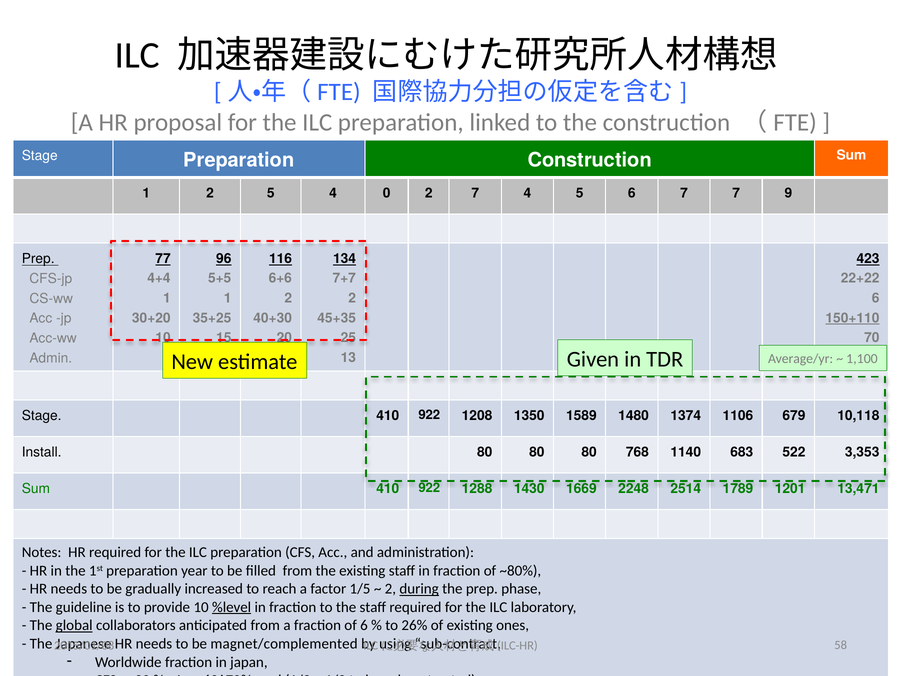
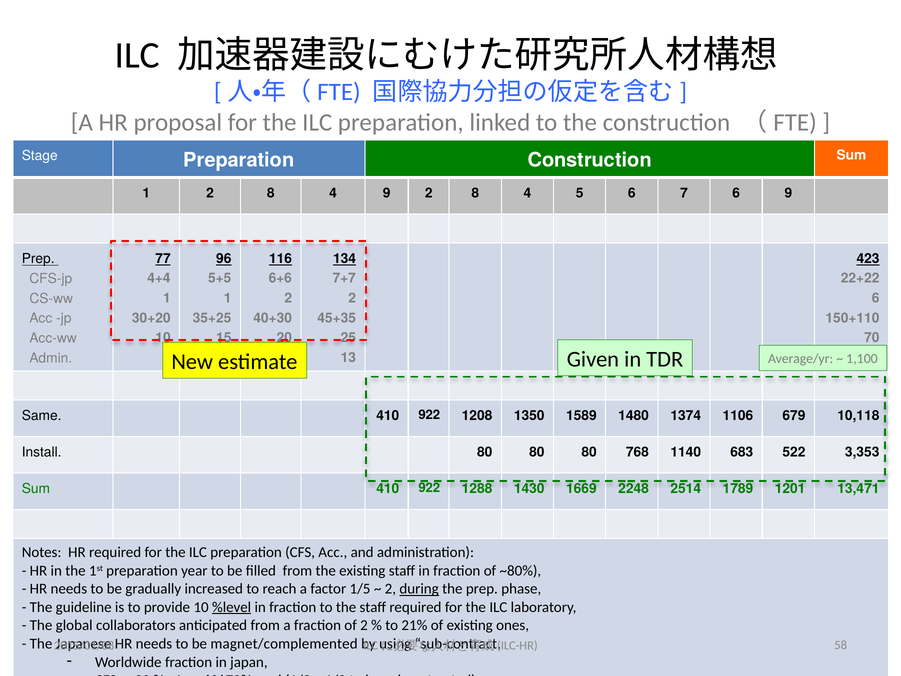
1 2 5: 5 -> 8
4 0: 0 -> 9
7 at (475, 193): 7 -> 8
7 7: 7 -> 6
150+110 underline: present -> none
Stage at (42, 416): Stage -> Same
global underline: present -> none
of 6: 6 -> 2
26%: 26% -> 21%
